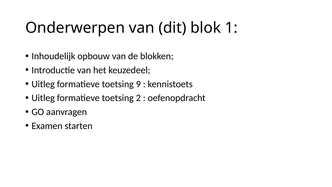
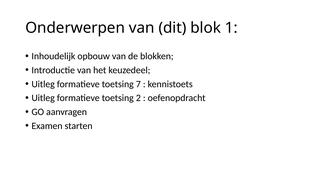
9: 9 -> 7
